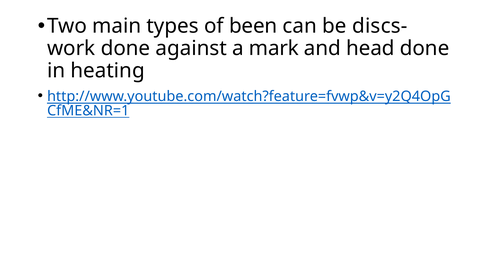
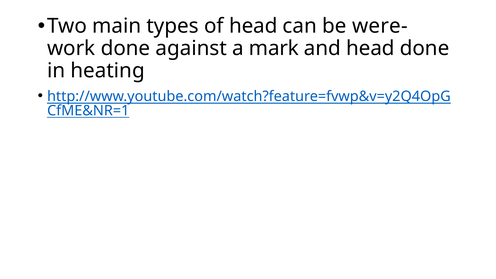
of been: been -> head
discs-: discs- -> were-
